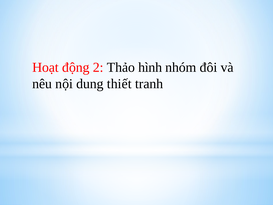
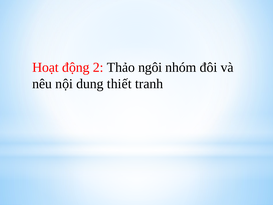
hình: hình -> ngôi
